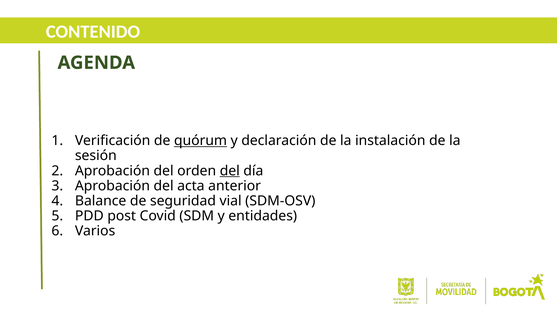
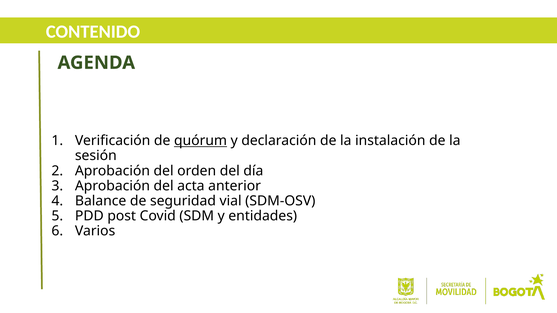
del at (230, 171) underline: present -> none
